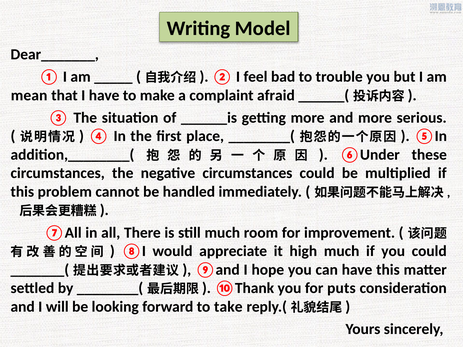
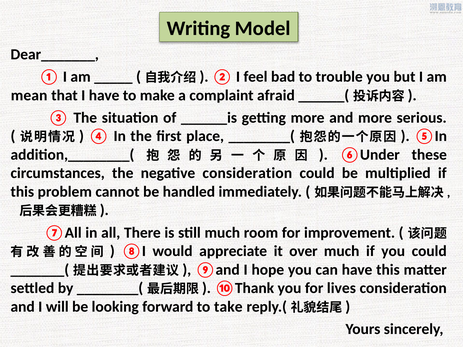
negative circumstances: circumstances -> consideration
high: high -> over
puts: puts -> lives
